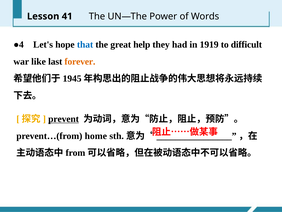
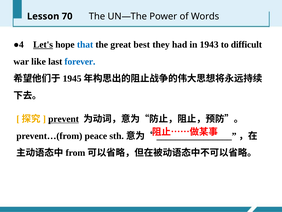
41: 41 -> 70
Let's underline: none -> present
help: help -> best
1919: 1919 -> 1943
forever colour: orange -> blue
home: home -> peace
